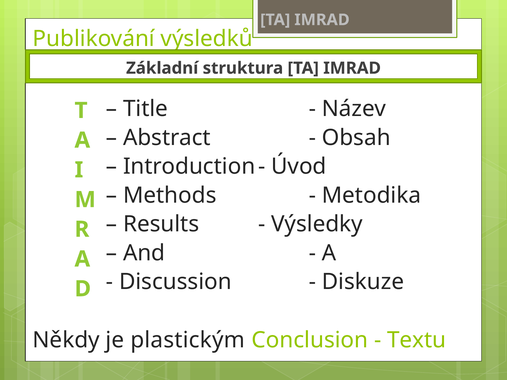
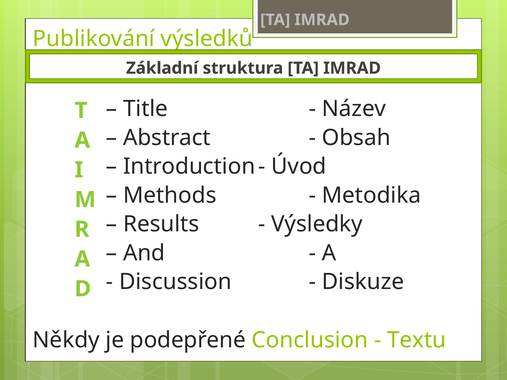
plastickým: plastickým -> podepřené
